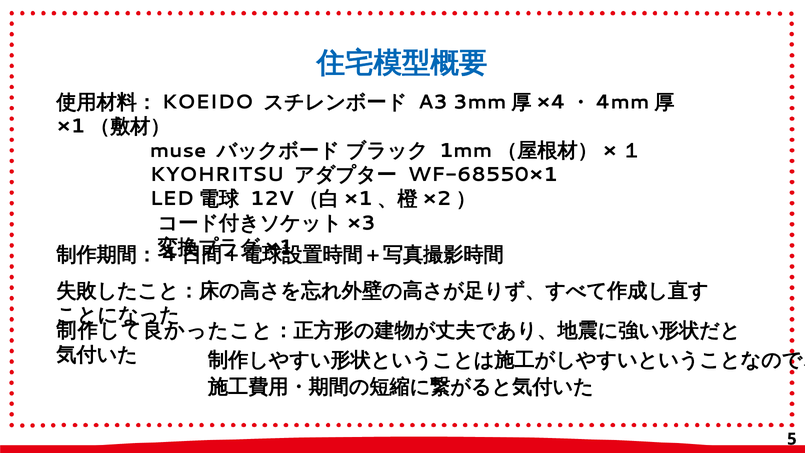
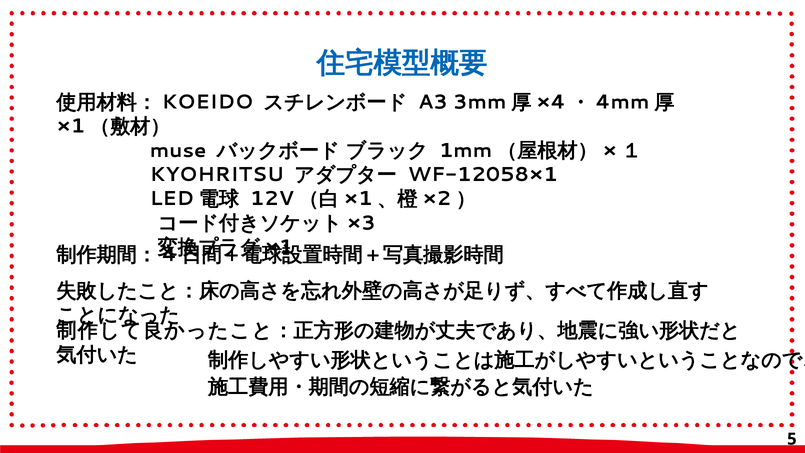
WF-68550×1: WF-68550×1 -> WF-12058×1
